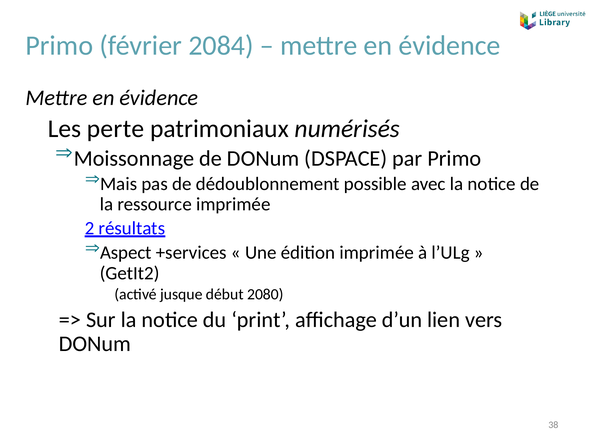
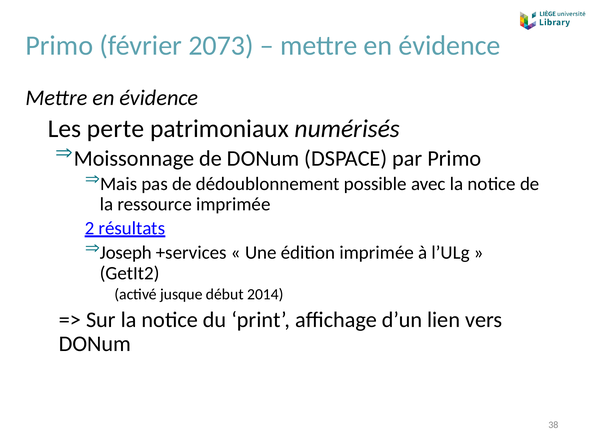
2084: 2084 -> 2073
Aspect: Aspect -> Joseph
2080: 2080 -> 2014
